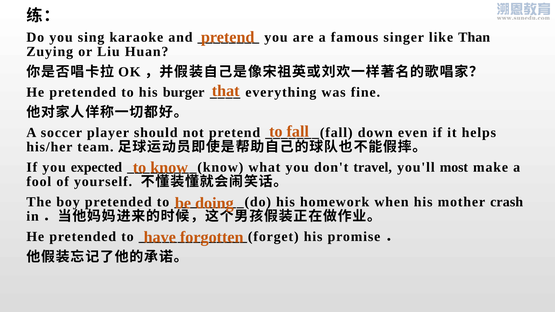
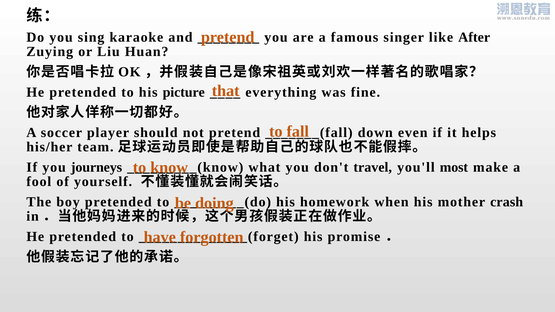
Than: Than -> After
burger: burger -> picture
expected: expected -> journeys
